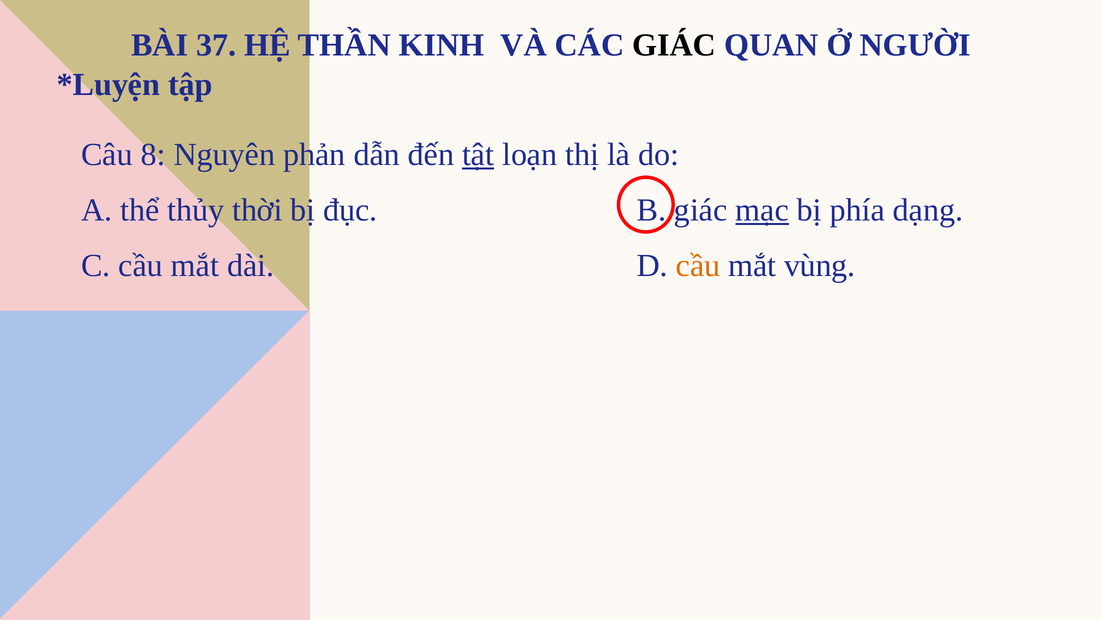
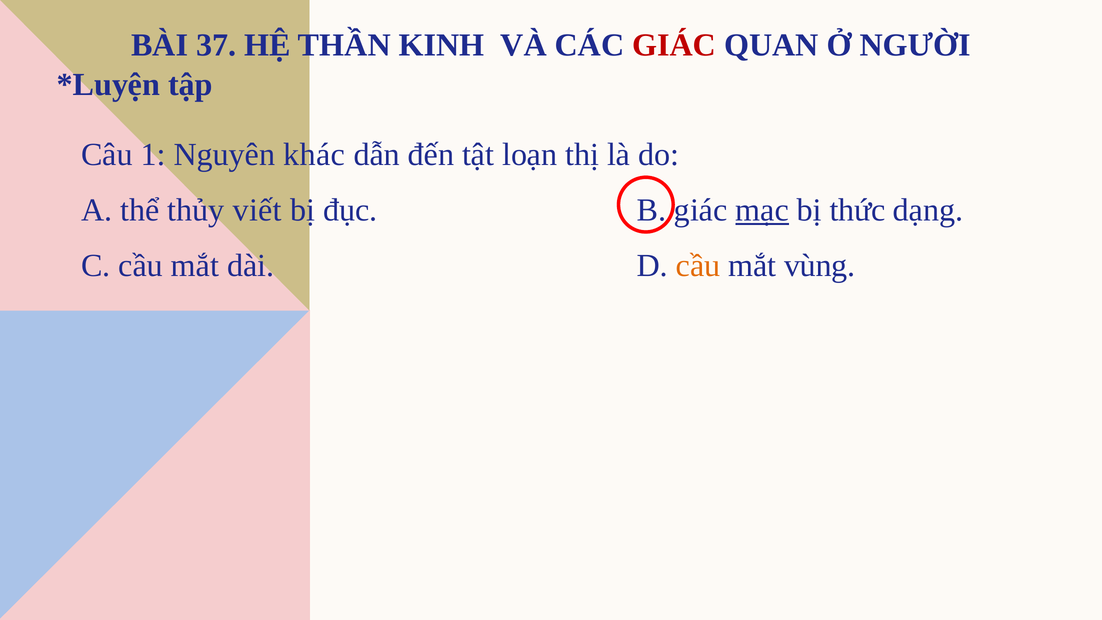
GIÁC at (674, 45) colour: black -> red
8: 8 -> 1
phản: phản -> khác
tật underline: present -> none
thời: thời -> viết
phía: phía -> thức
